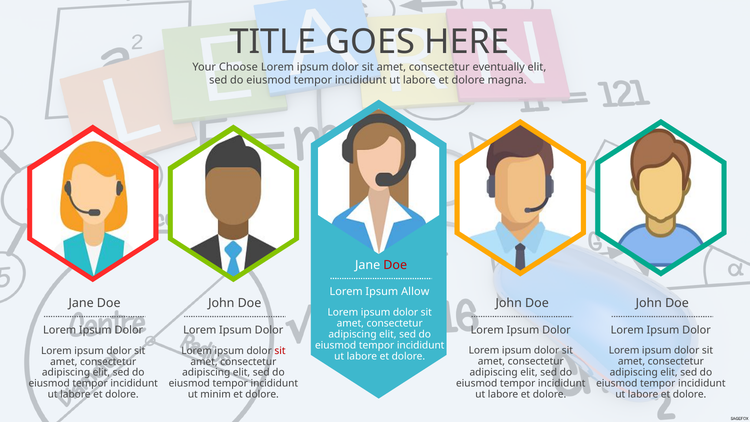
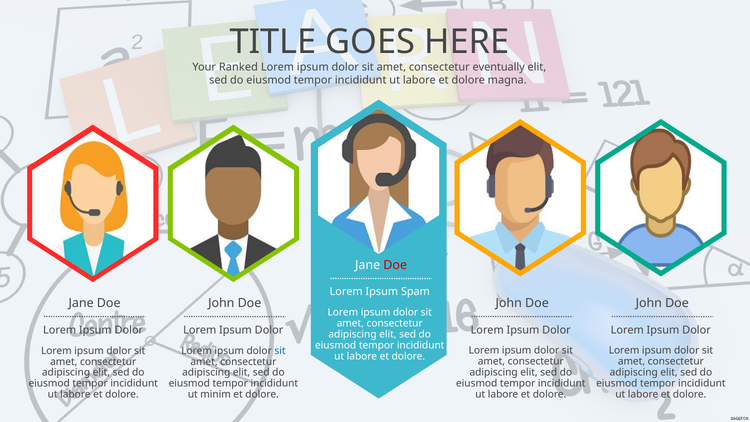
Choose: Choose -> Ranked
Allow: Allow -> Spam
sit at (280, 351) colour: red -> blue
